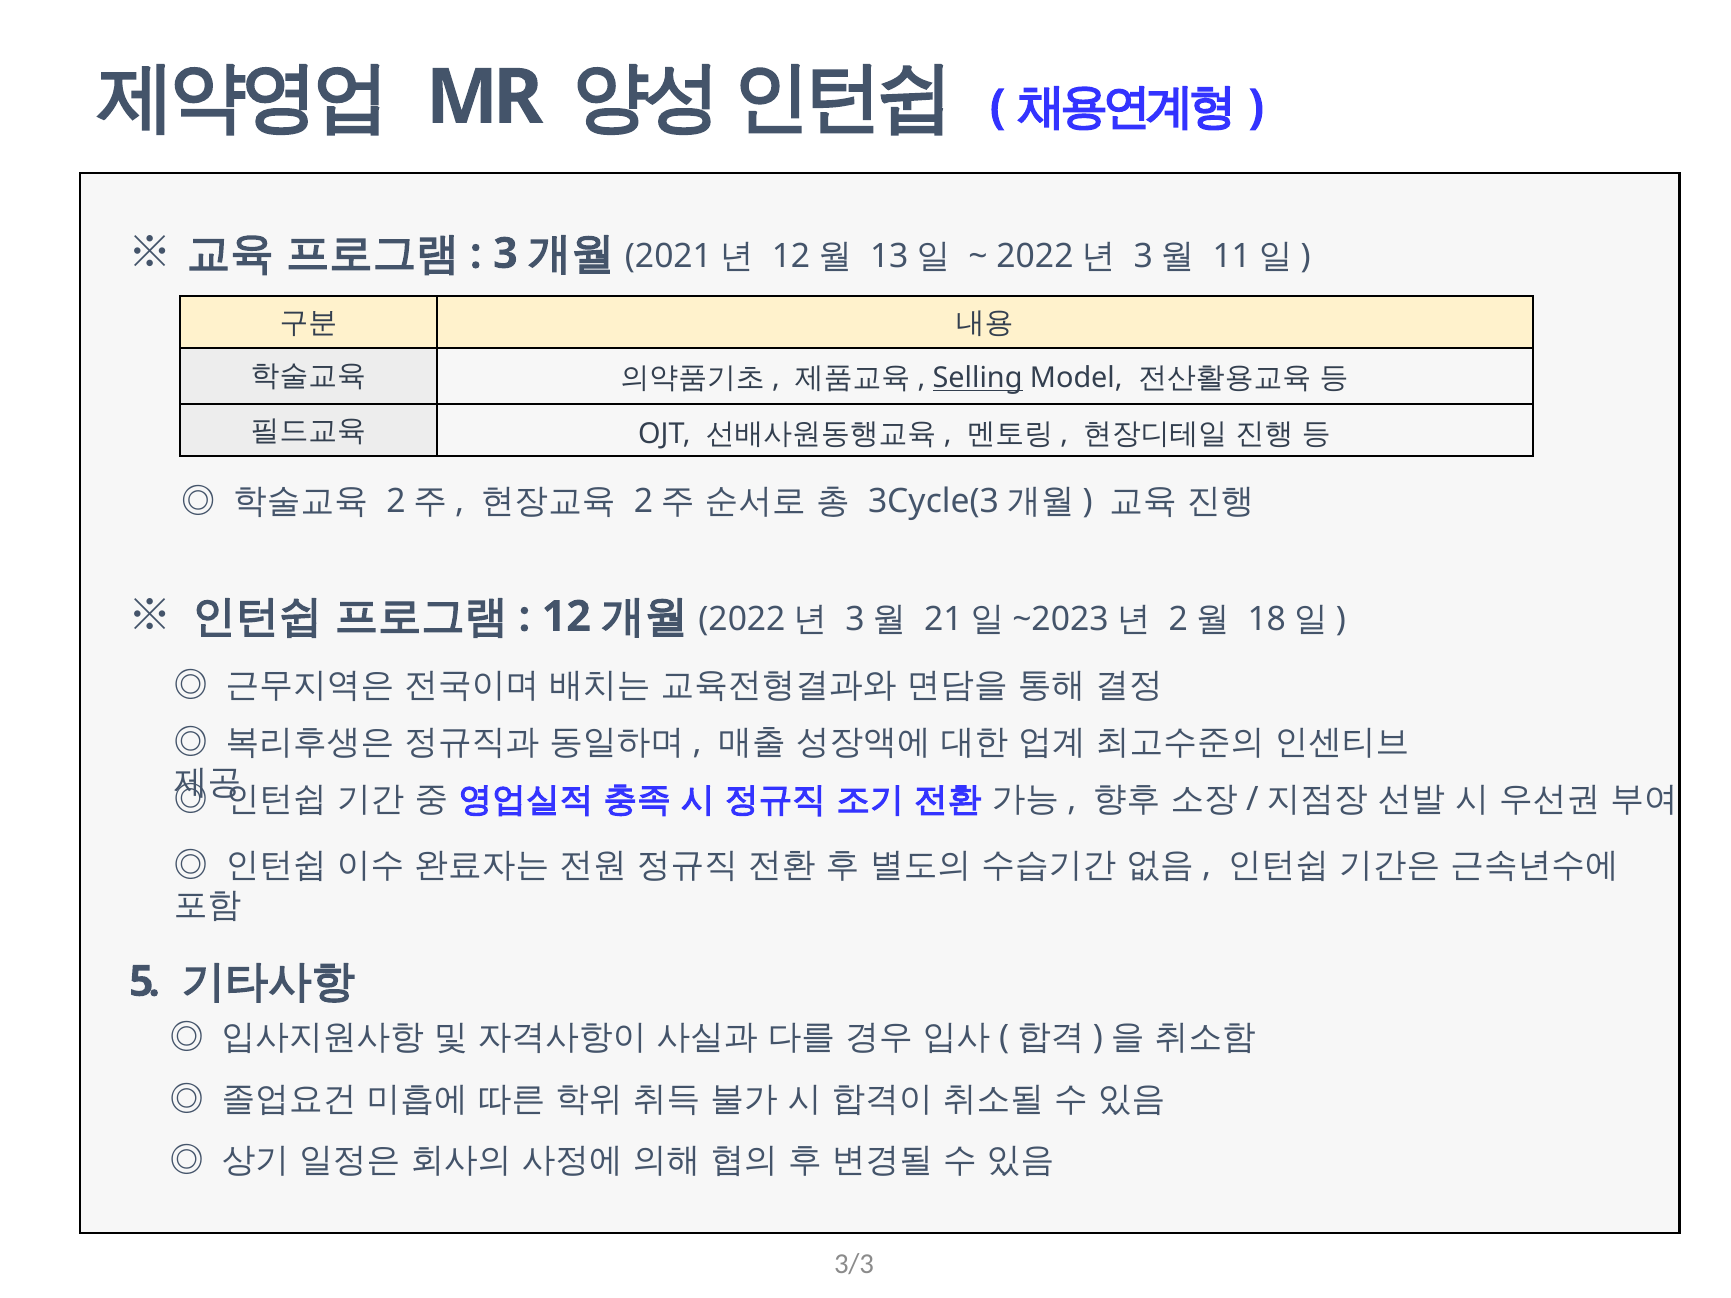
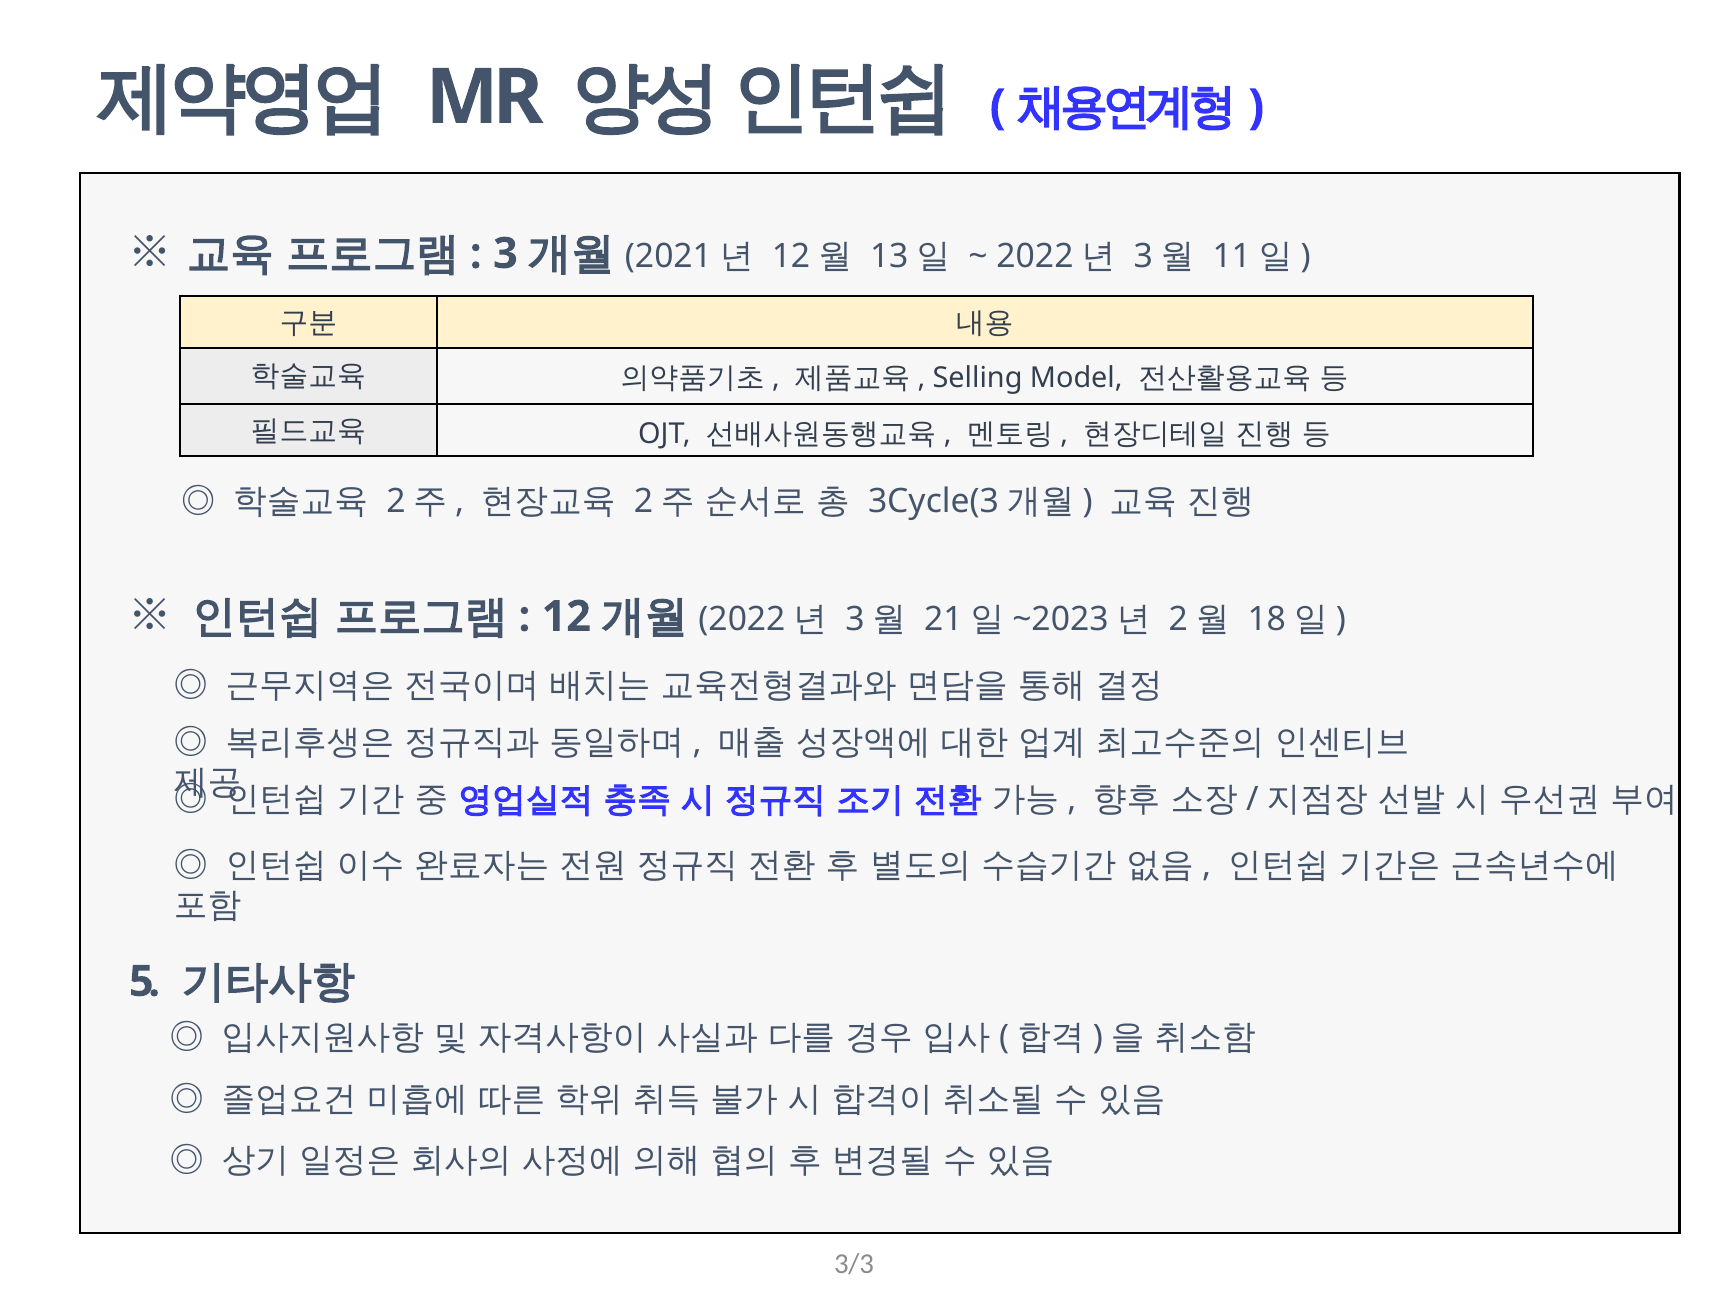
Selling underline: present -> none
